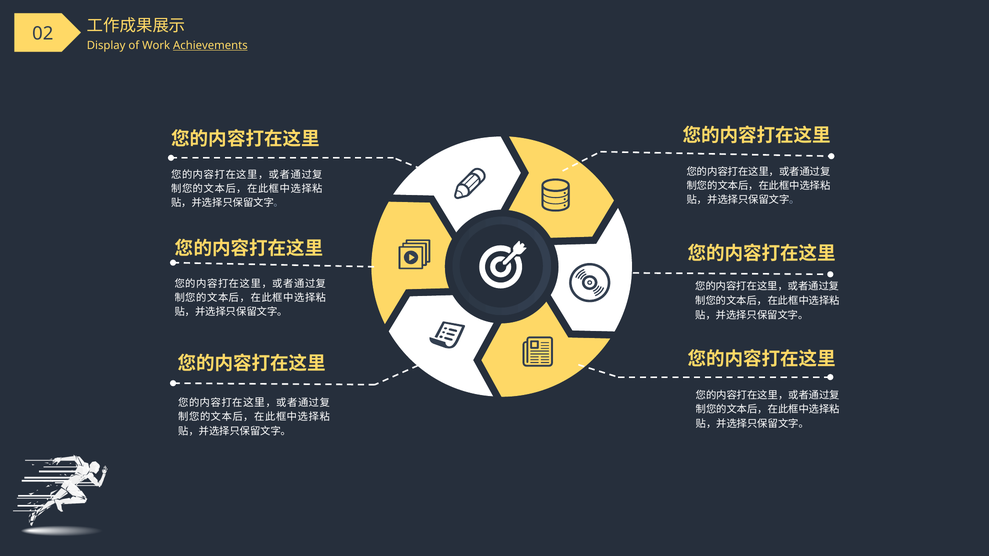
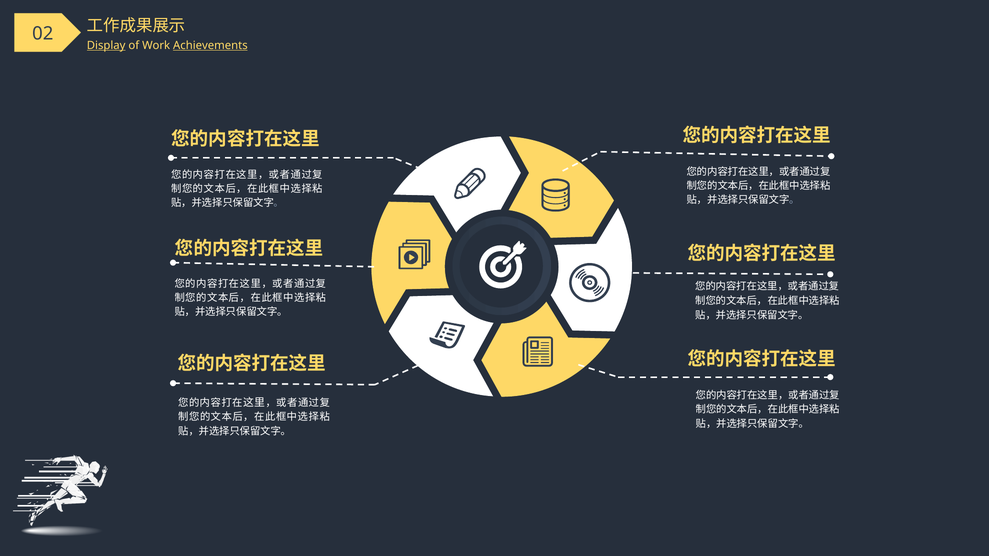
Display underline: none -> present
